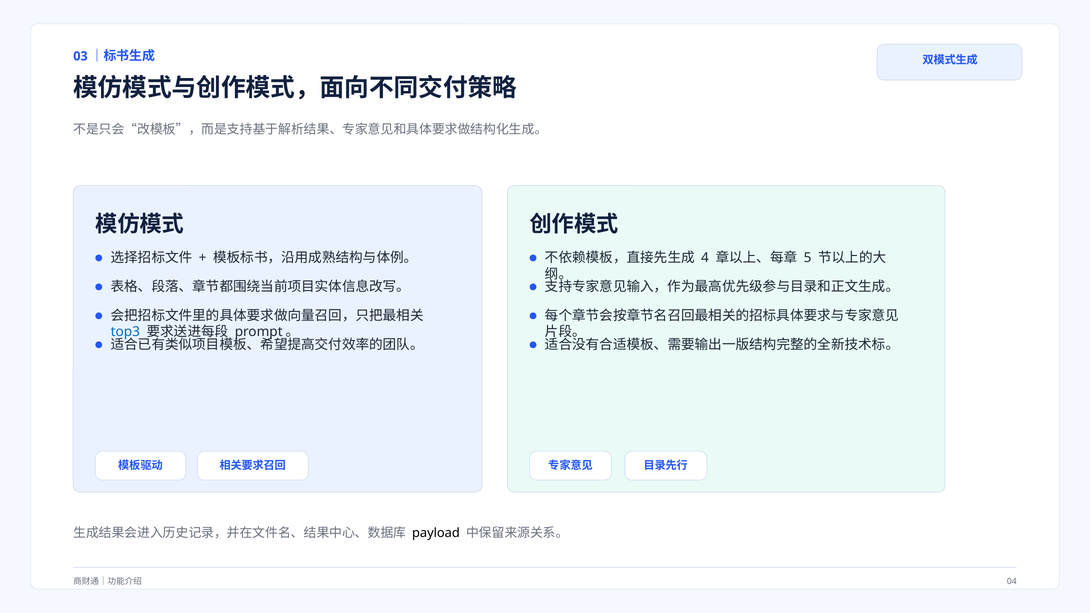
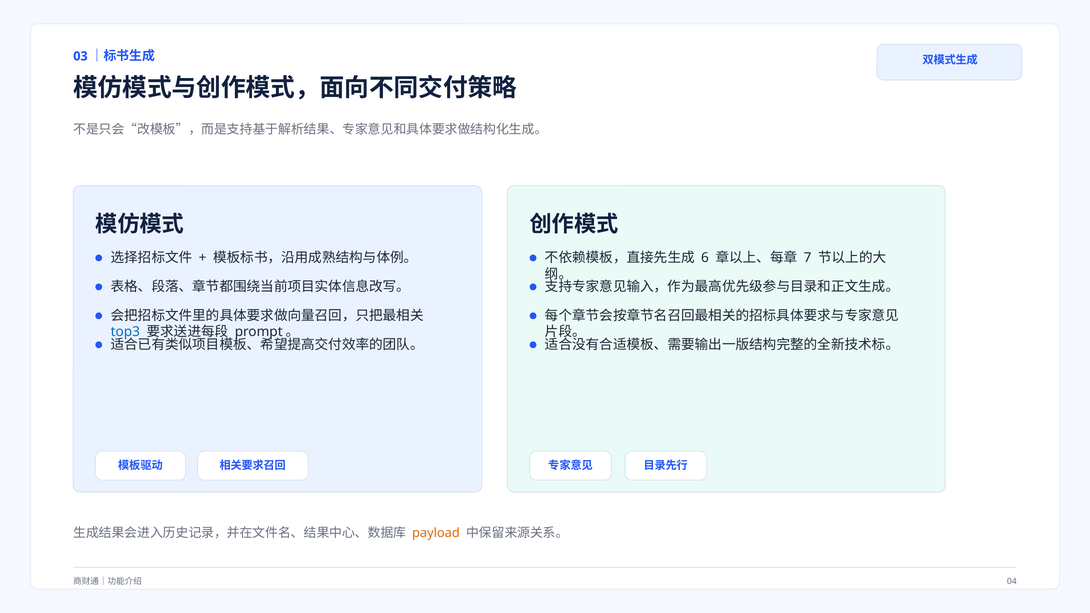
4: 4 -> 6
5: 5 -> 7
payload colour: black -> orange
